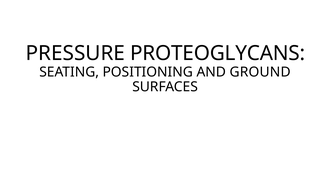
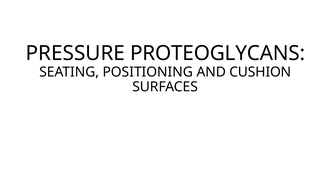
GROUND: GROUND -> CUSHION
